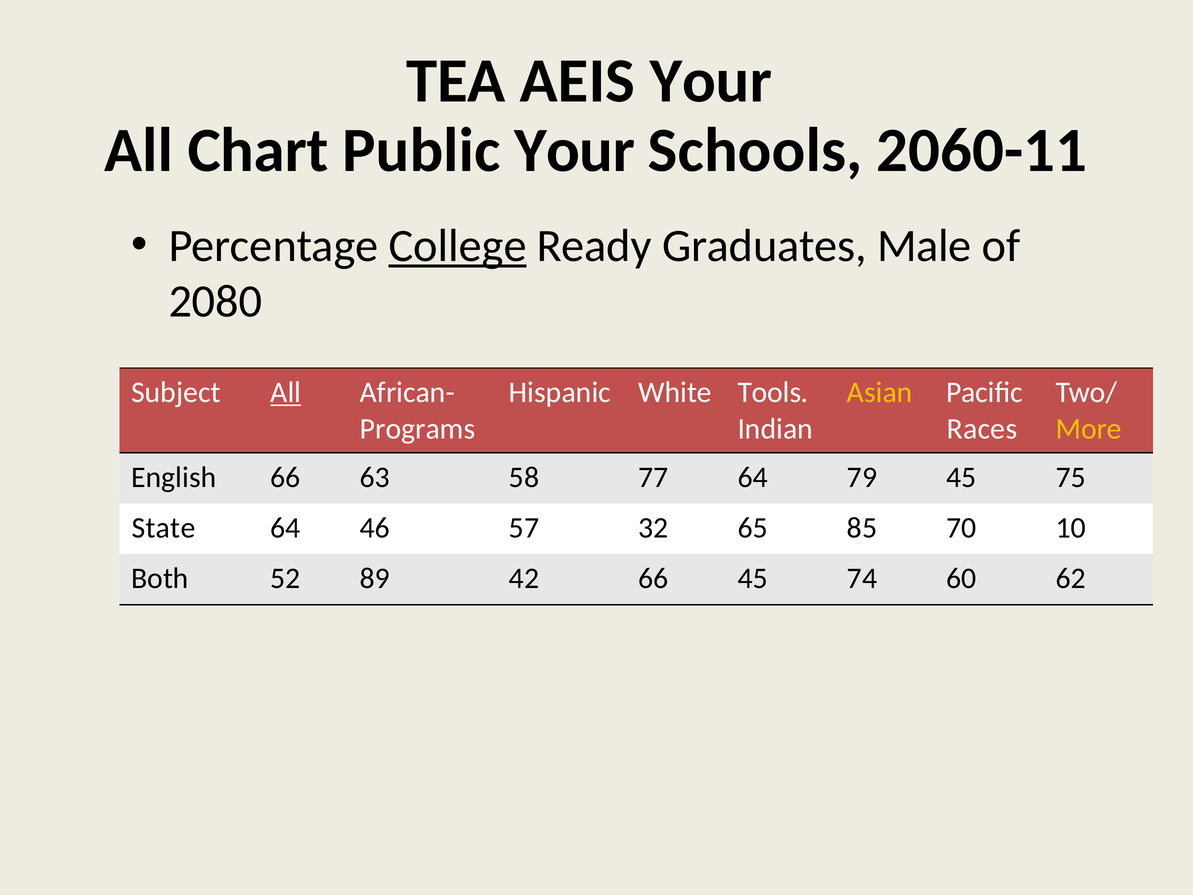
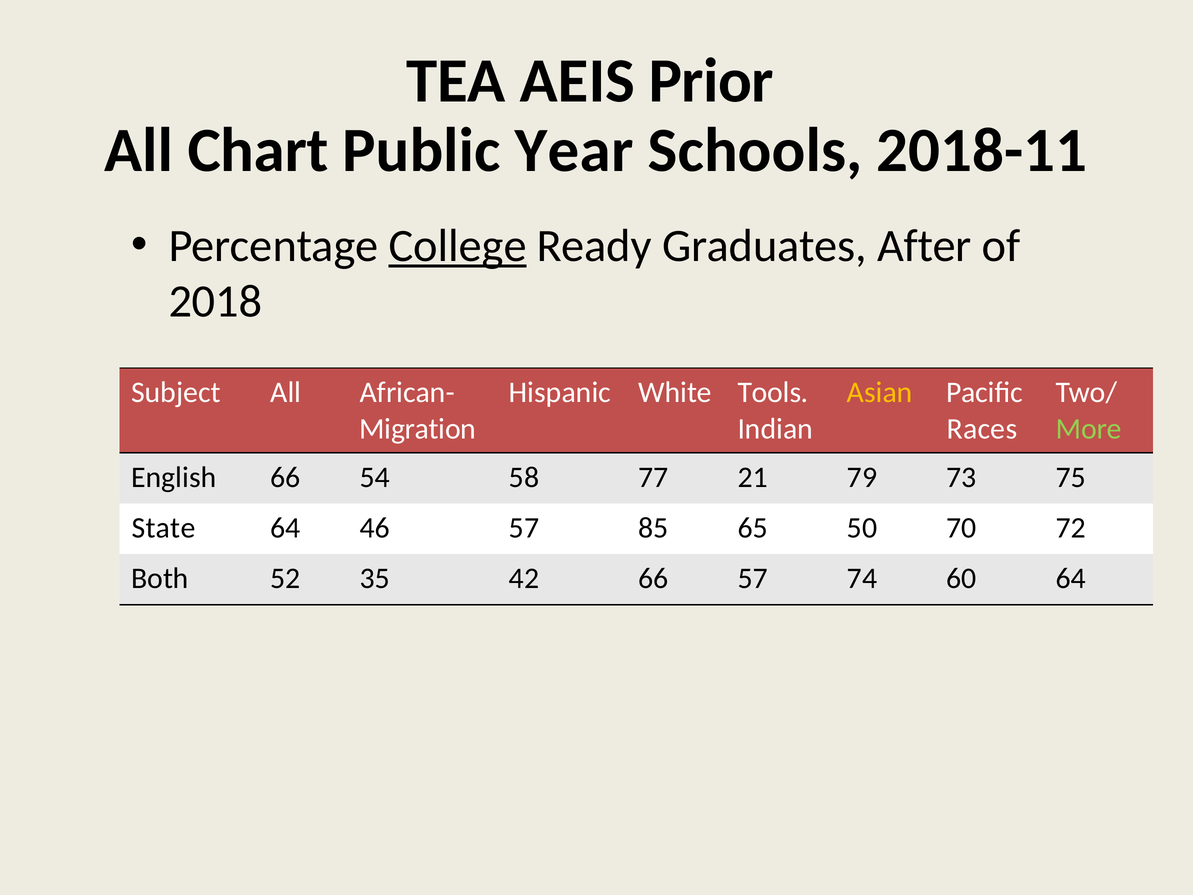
AEIS Your: Your -> Prior
Public Your: Your -> Year
2060-11: 2060-11 -> 2018-11
Male: Male -> After
2080: 2080 -> 2018
All at (286, 392) underline: present -> none
Programs: Programs -> Migration
More colour: yellow -> light green
63: 63 -> 54
77 64: 64 -> 21
79 45: 45 -> 73
32: 32 -> 85
85: 85 -> 50
10: 10 -> 72
89: 89 -> 35
66 45: 45 -> 57
60 62: 62 -> 64
